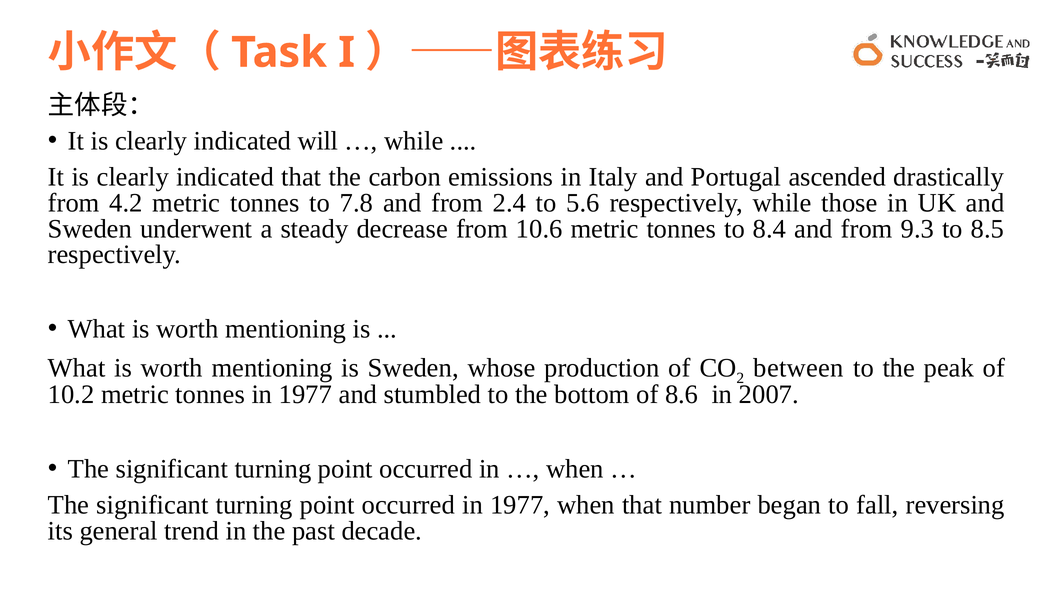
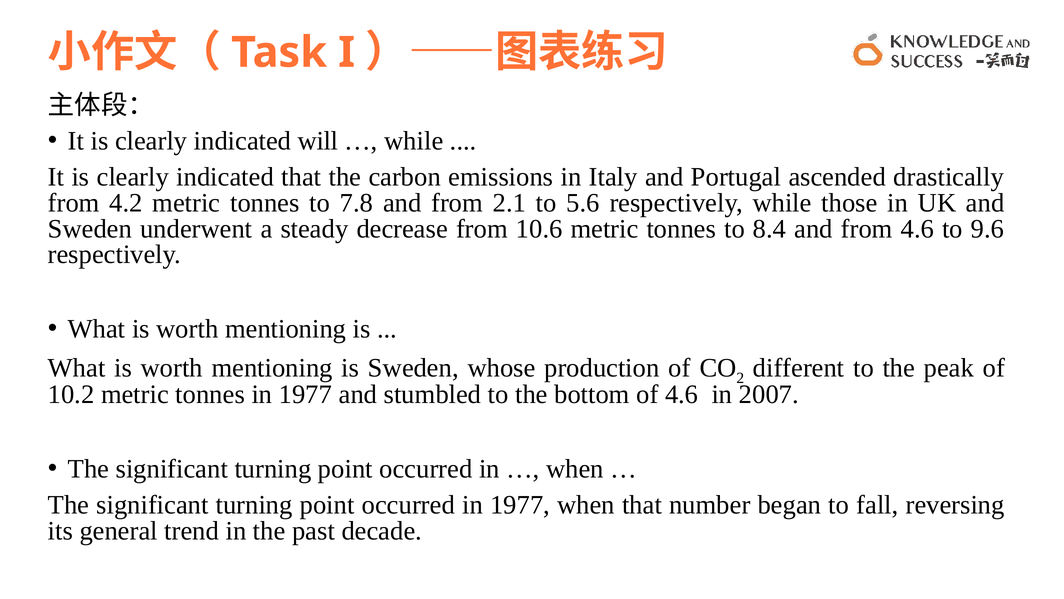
2.4: 2.4 -> 2.1
from 9.3: 9.3 -> 4.6
8.5: 8.5 -> 9.6
between: between -> different
of 8.6: 8.6 -> 4.6
